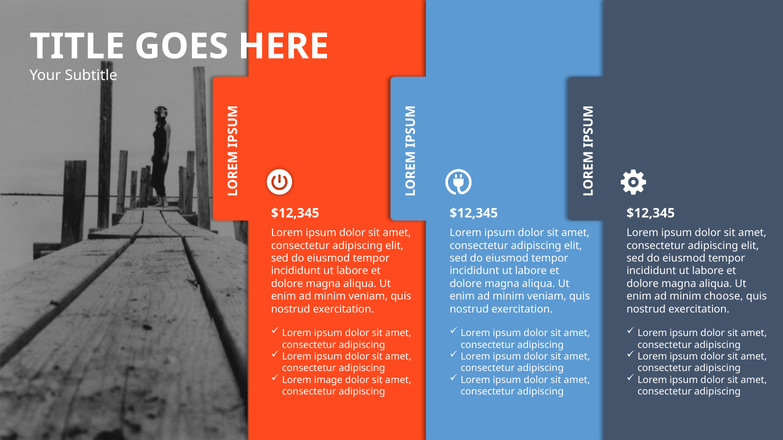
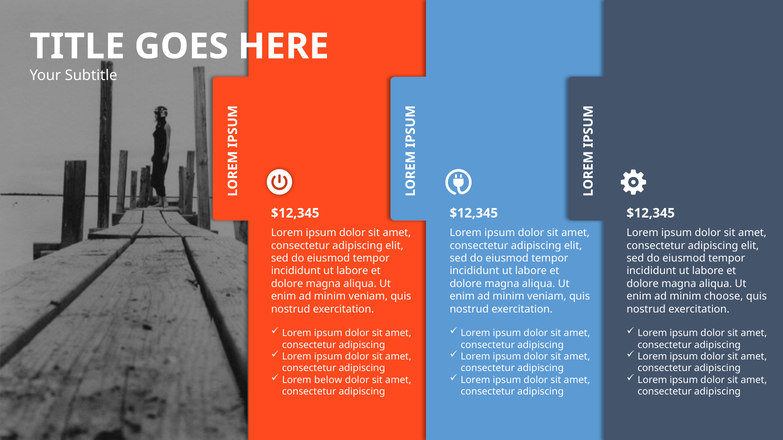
image: image -> below
